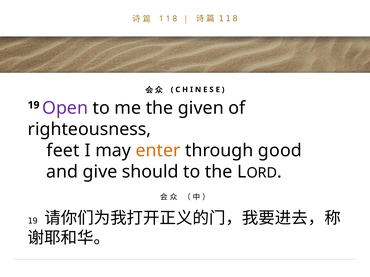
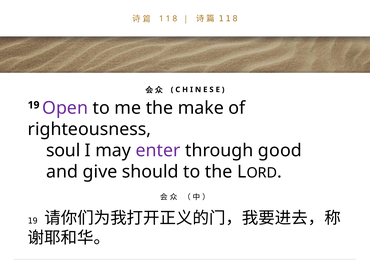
given: given -> make
feet: feet -> soul
enter colour: orange -> purple
